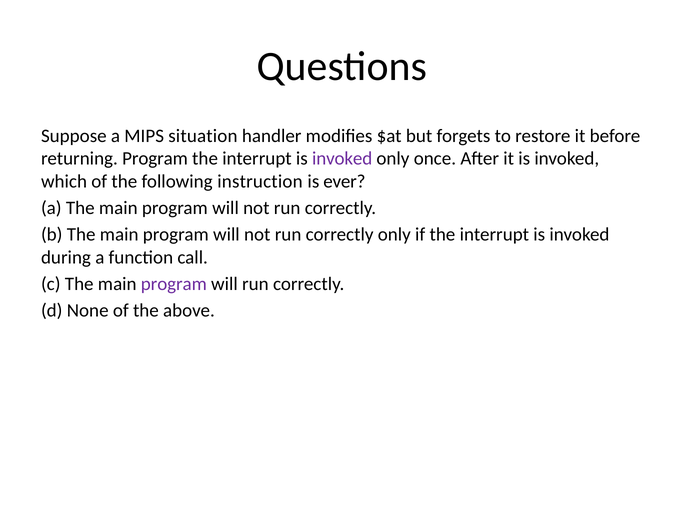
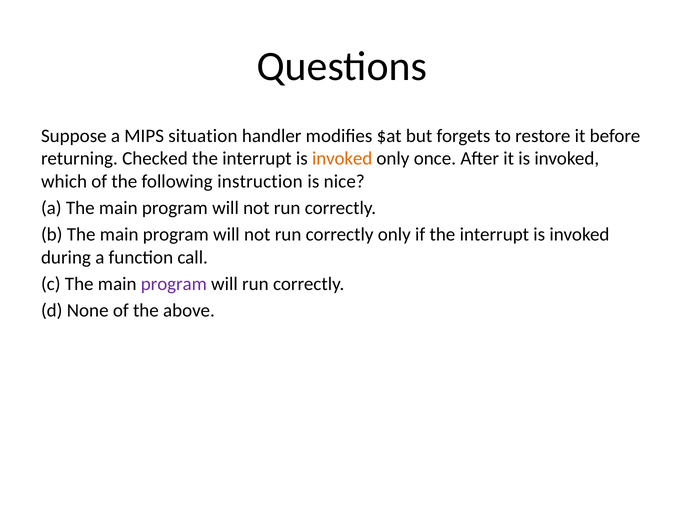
returning Program: Program -> Checked
invoked at (342, 159) colour: purple -> orange
ever: ever -> nice
